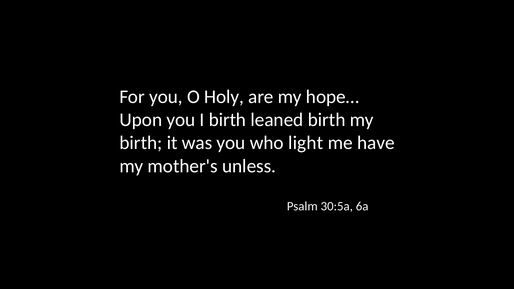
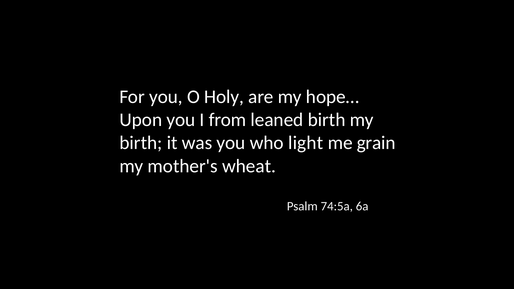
I birth: birth -> from
have: have -> grain
unless: unless -> wheat
30:5a: 30:5a -> 74:5a
